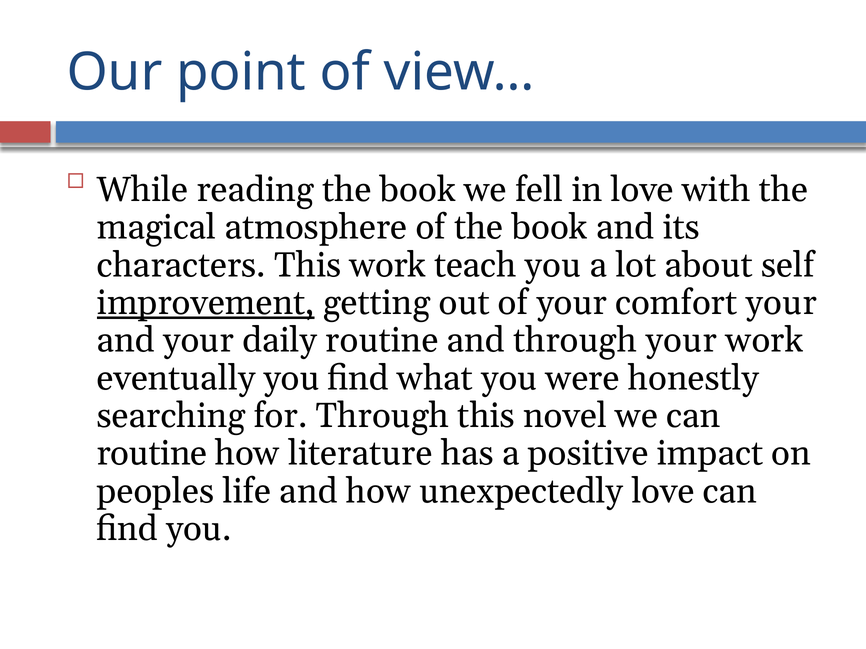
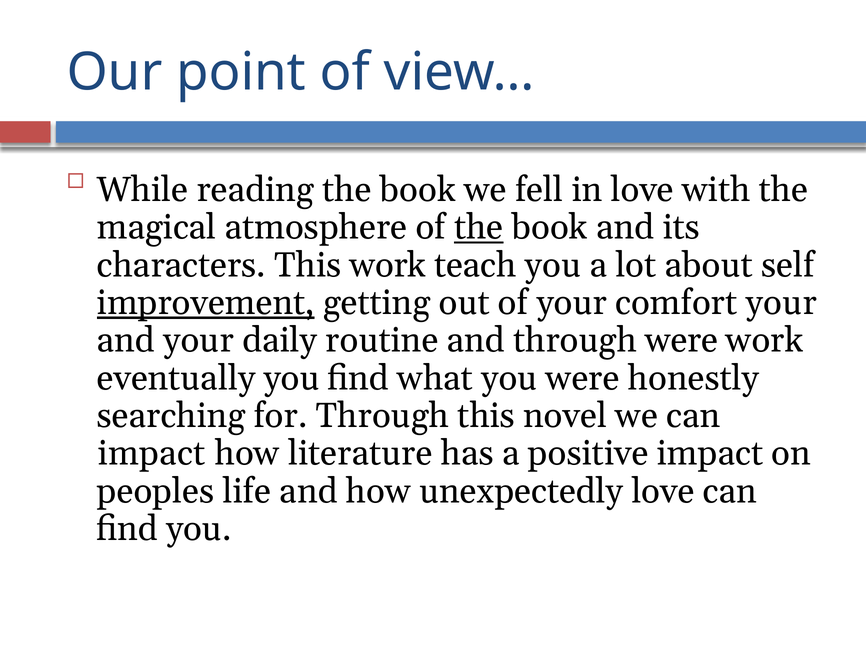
the at (479, 228) underline: none -> present
through your: your -> were
routine at (152, 454): routine -> impact
